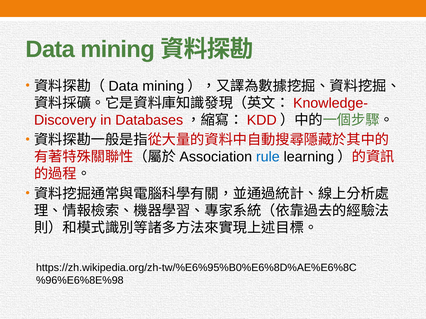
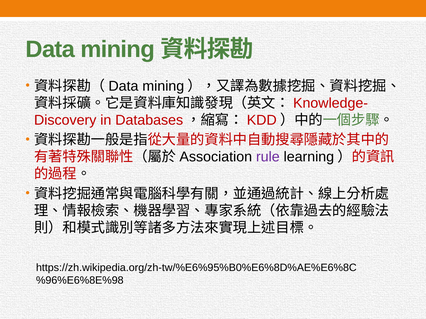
rule colour: blue -> purple
